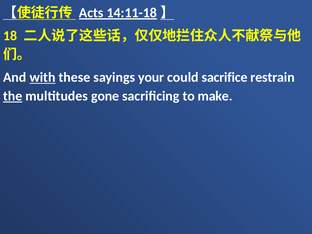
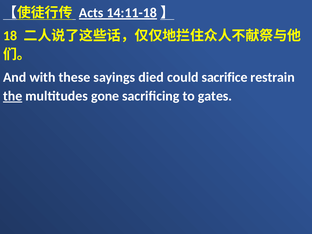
with underline: present -> none
your: your -> died
make: make -> gates
